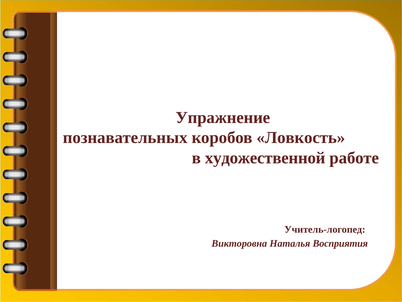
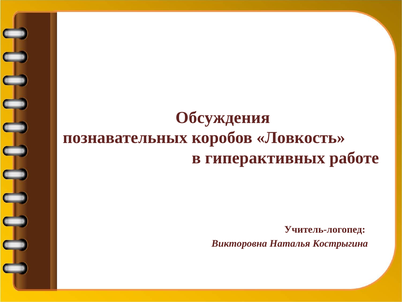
Упражнение: Упражнение -> Обсуждения
художественной: художественной -> гиперактивных
Восприятия: Восприятия -> Кострыгина
